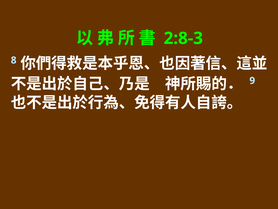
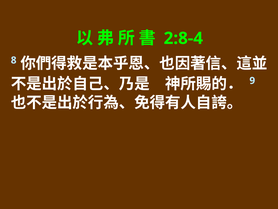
2:8-3: 2:8-3 -> 2:8-4
